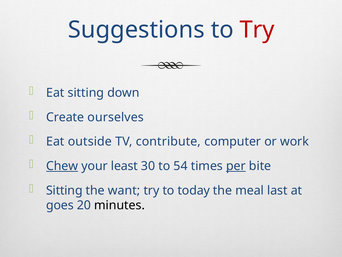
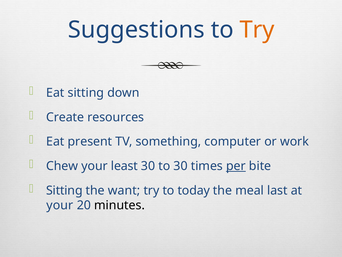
Try at (257, 30) colour: red -> orange
ourselves: ourselves -> resources
outside: outside -> present
contribute: contribute -> something
Chew underline: present -> none
to 54: 54 -> 30
goes at (60, 205): goes -> your
